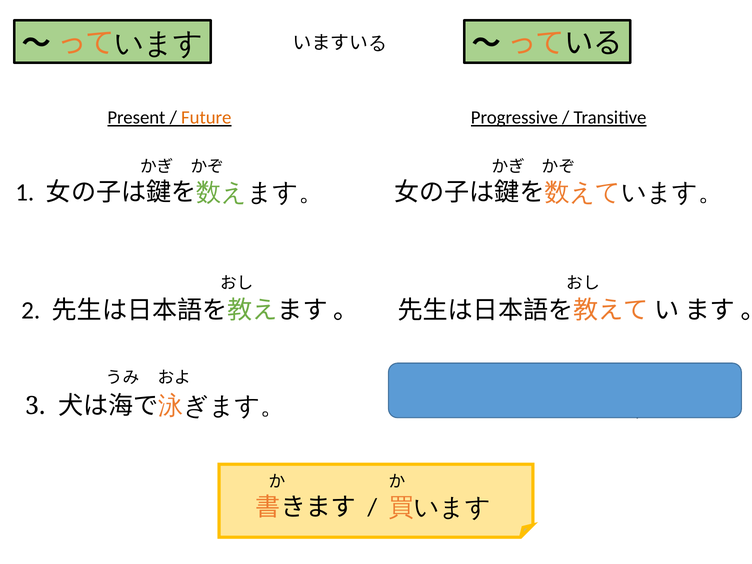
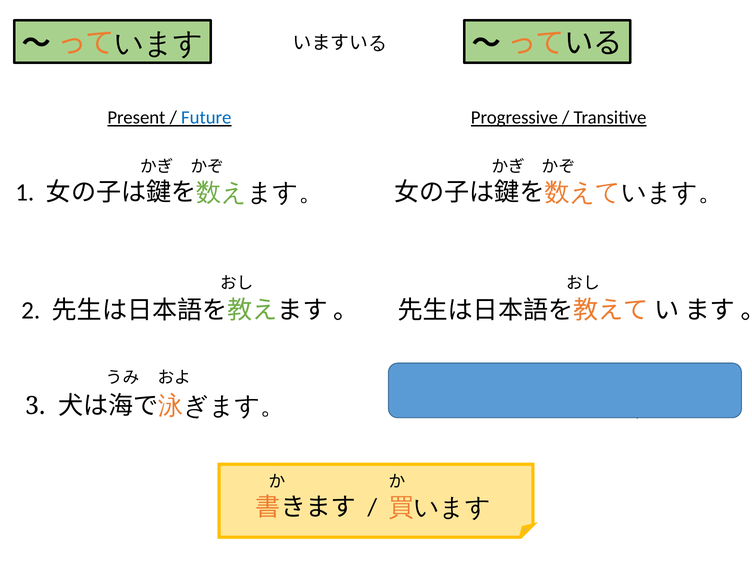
Future colour: orange -> blue
